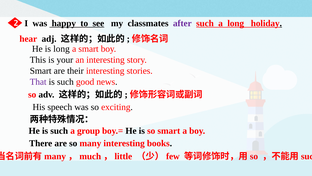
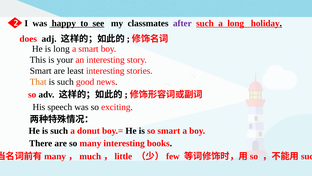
hear: hear -> does
their: their -> least
That colour: purple -> orange
group: group -> donut
